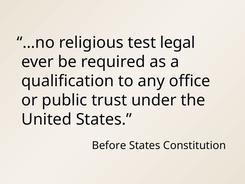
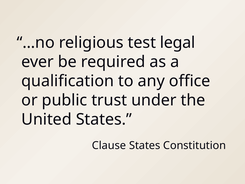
Before: Before -> Clause
